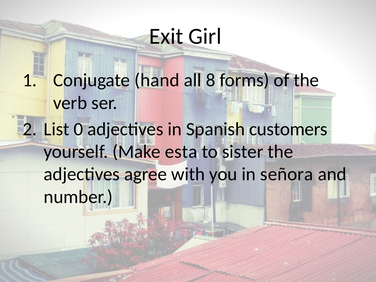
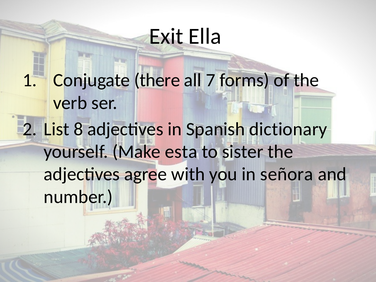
Girl: Girl -> Ella
hand: hand -> there
8: 8 -> 7
0: 0 -> 8
customers: customers -> dictionary
